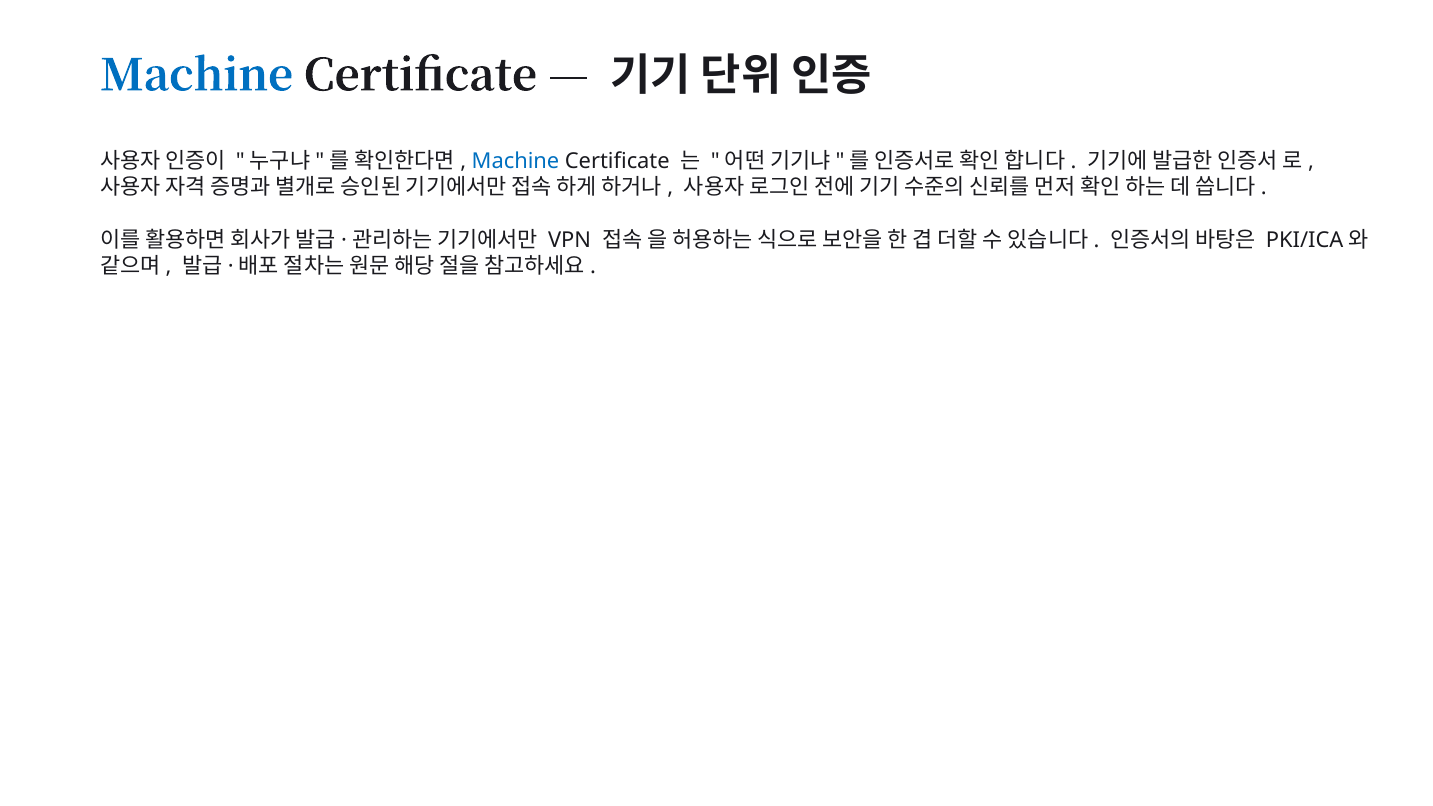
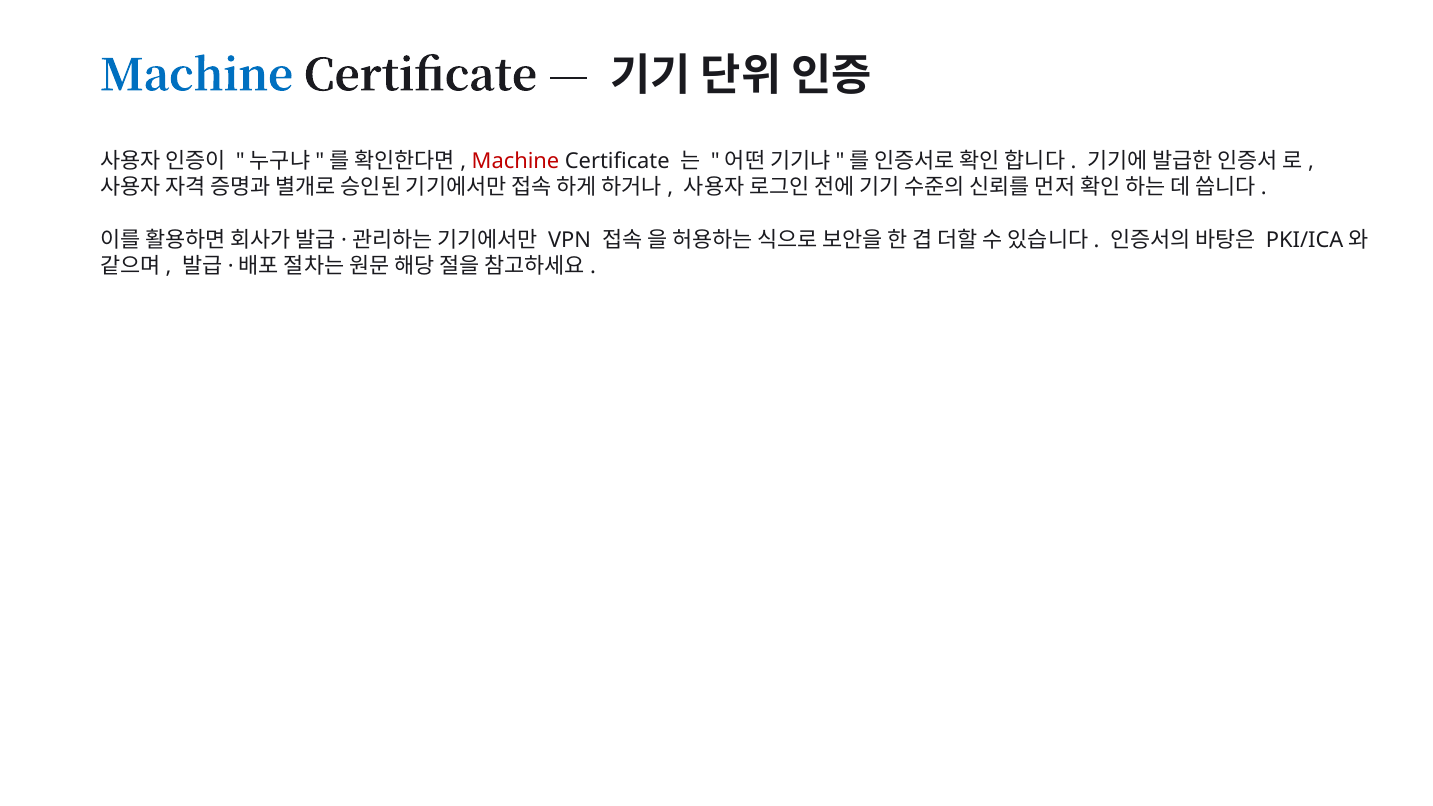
Machine at (516, 161) colour: blue -> red
